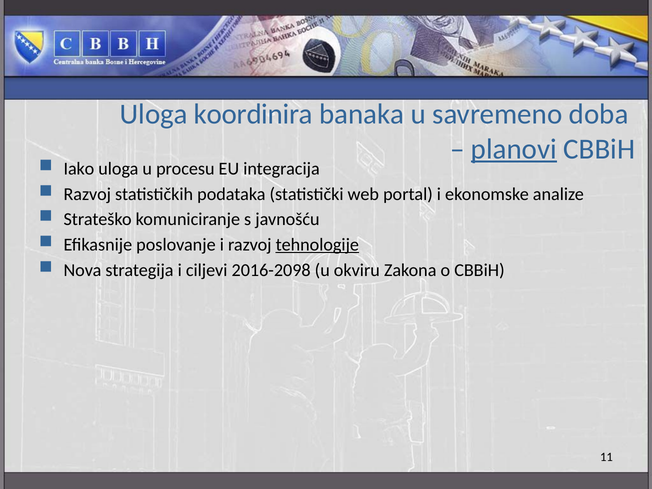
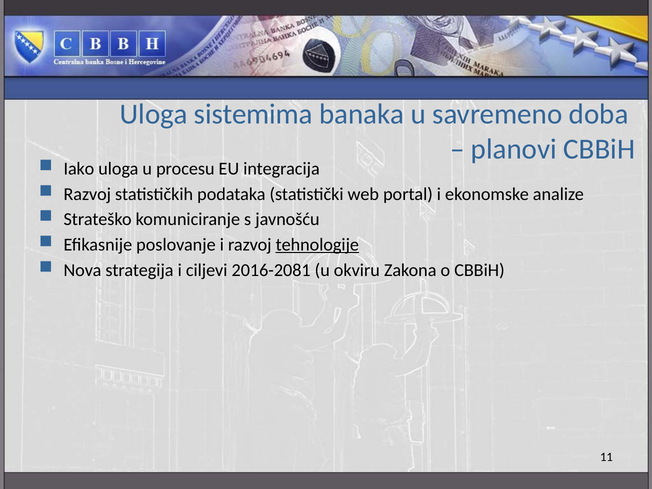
koordinira: koordinira -> sistemima
planovi underline: present -> none
2016-2098: 2016-2098 -> 2016-2081
